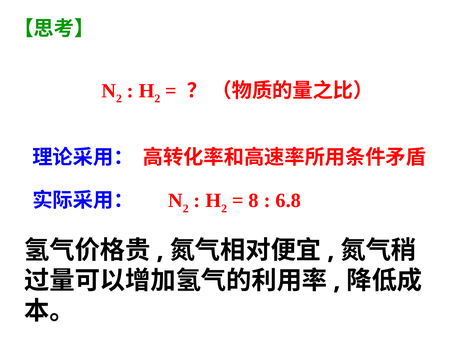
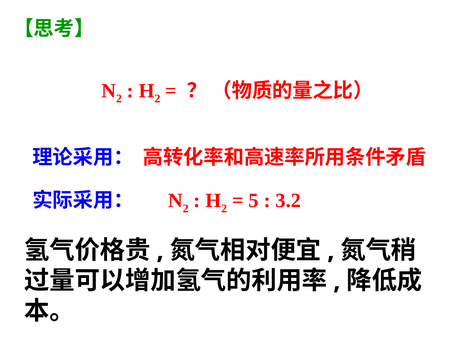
8: 8 -> 5
6.8: 6.8 -> 3.2
